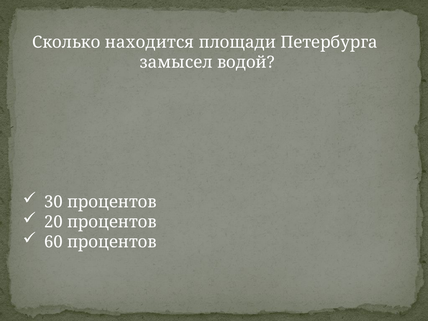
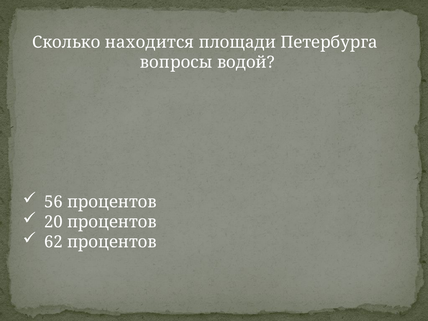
замысел: замысел -> вопросы
30: 30 -> 56
60: 60 -> 62
